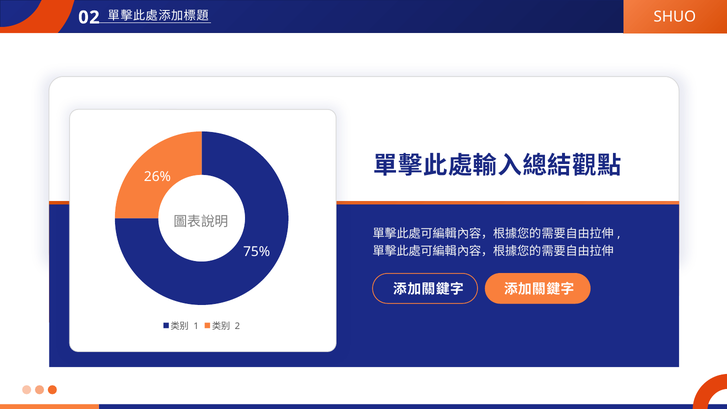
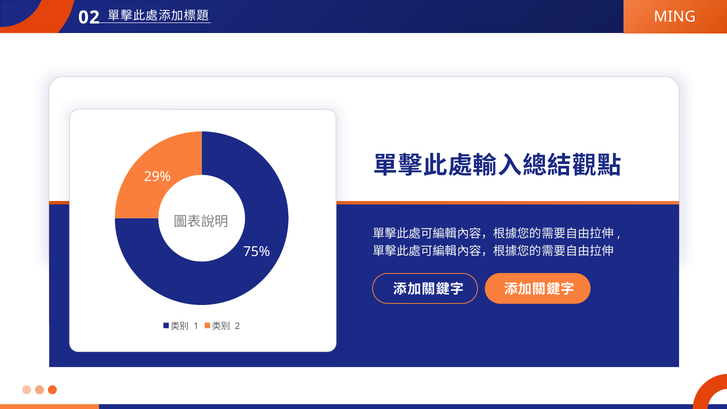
SHUO: SHUO -> MING
26%: 26% -> 29%
